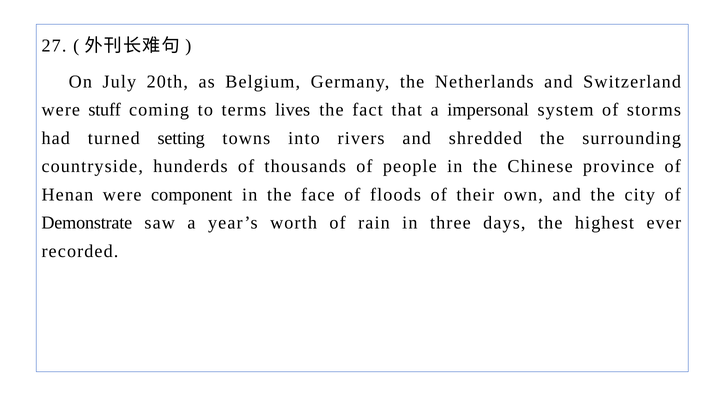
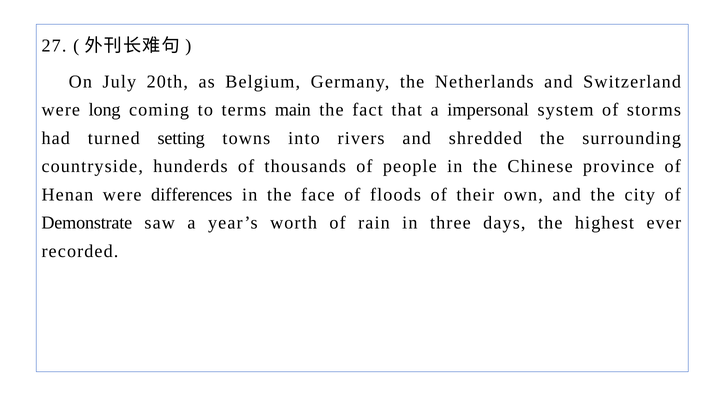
stuff: stuff -> long
lives: lives -> main
component: component -> differences
